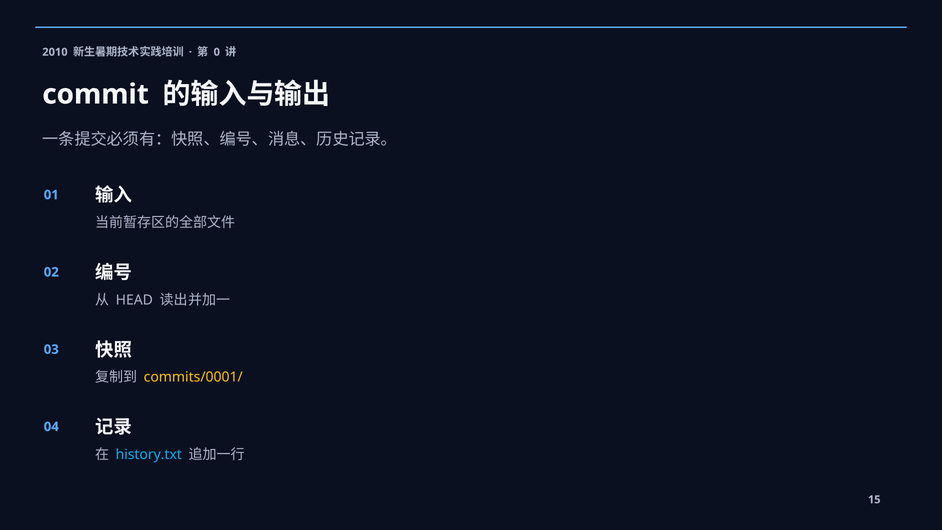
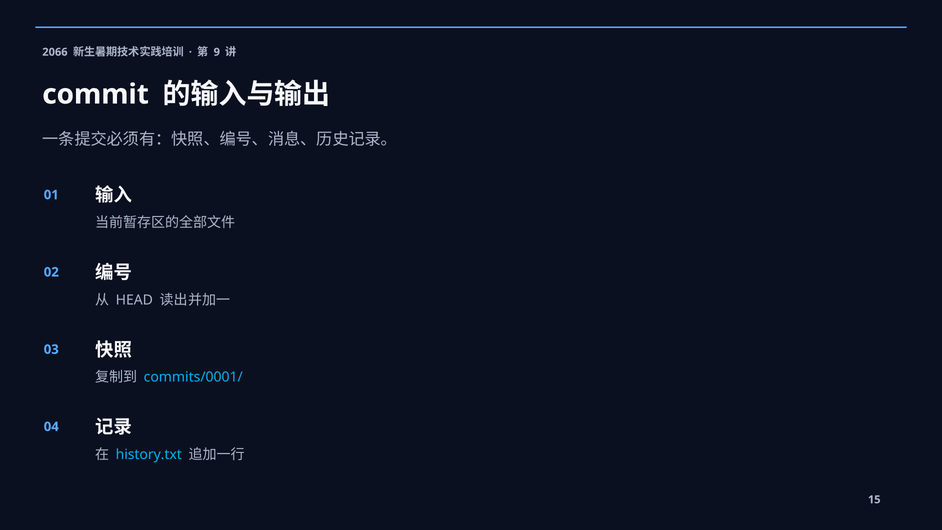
2010: 2010 -> 2066
0: 0 -> 9
commits/0001/ colour: yellow -> light blue
